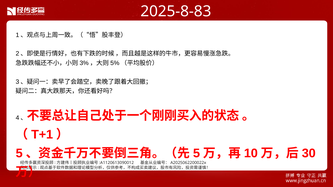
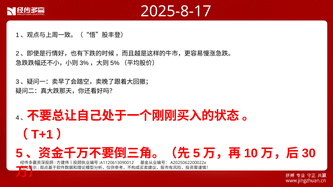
2025-8-83: 2025-8-83 -> 2025-8-17
